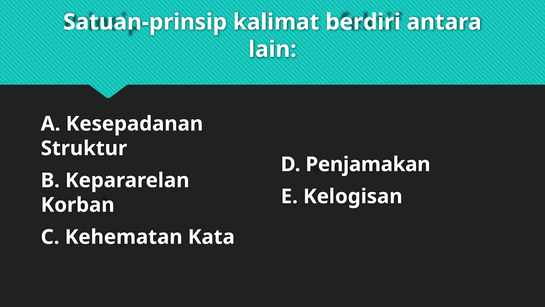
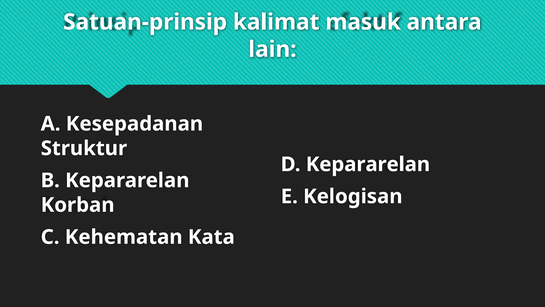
berdiri: berdiri -> masuk
D Penjamakan: Penjamakan -> Kepararelan
